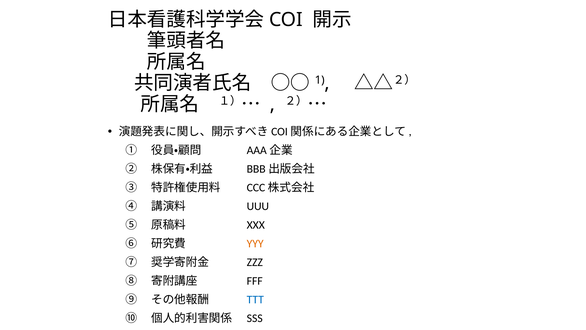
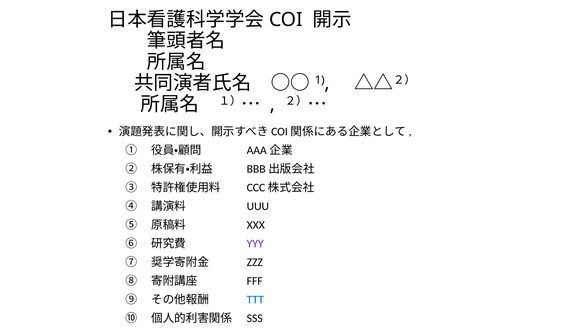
YYY colour: orange -> purple
